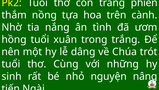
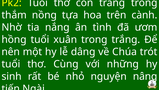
phiền: phiền -> trông
